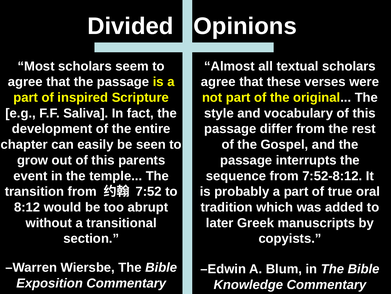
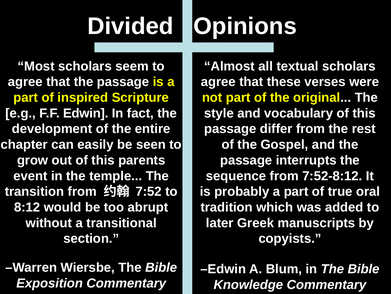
F.F Saliva: Saliva -> Edwin
